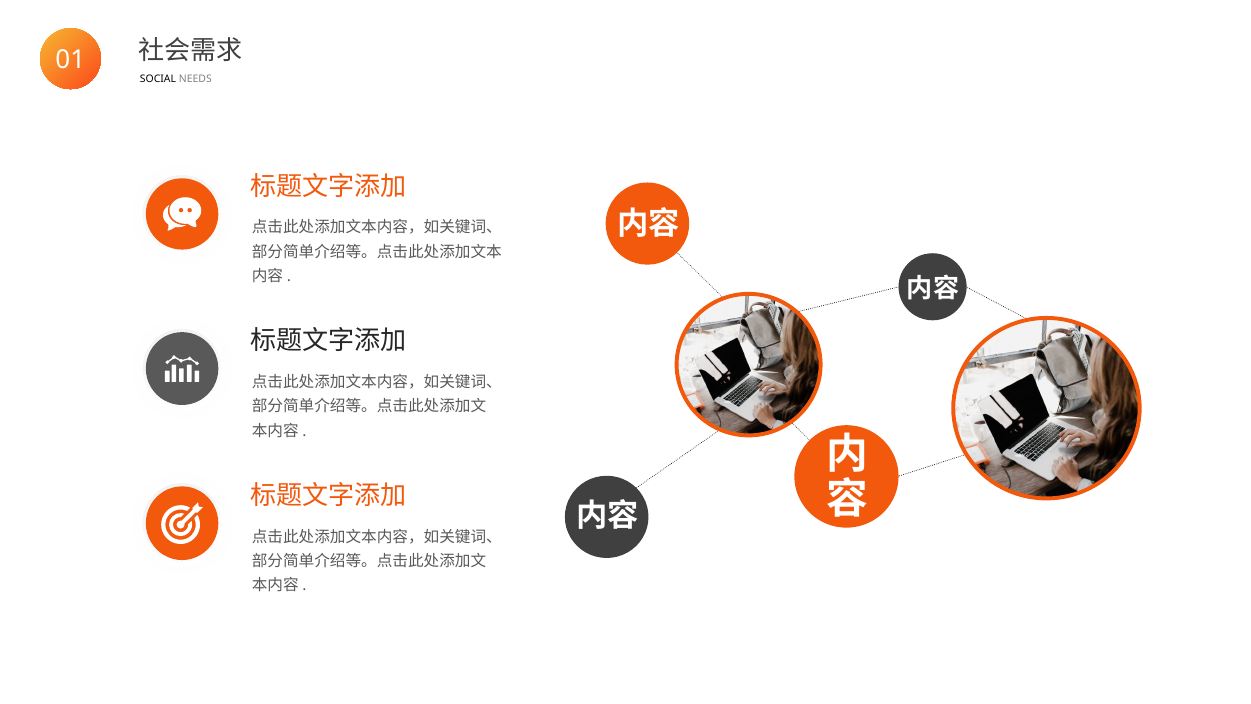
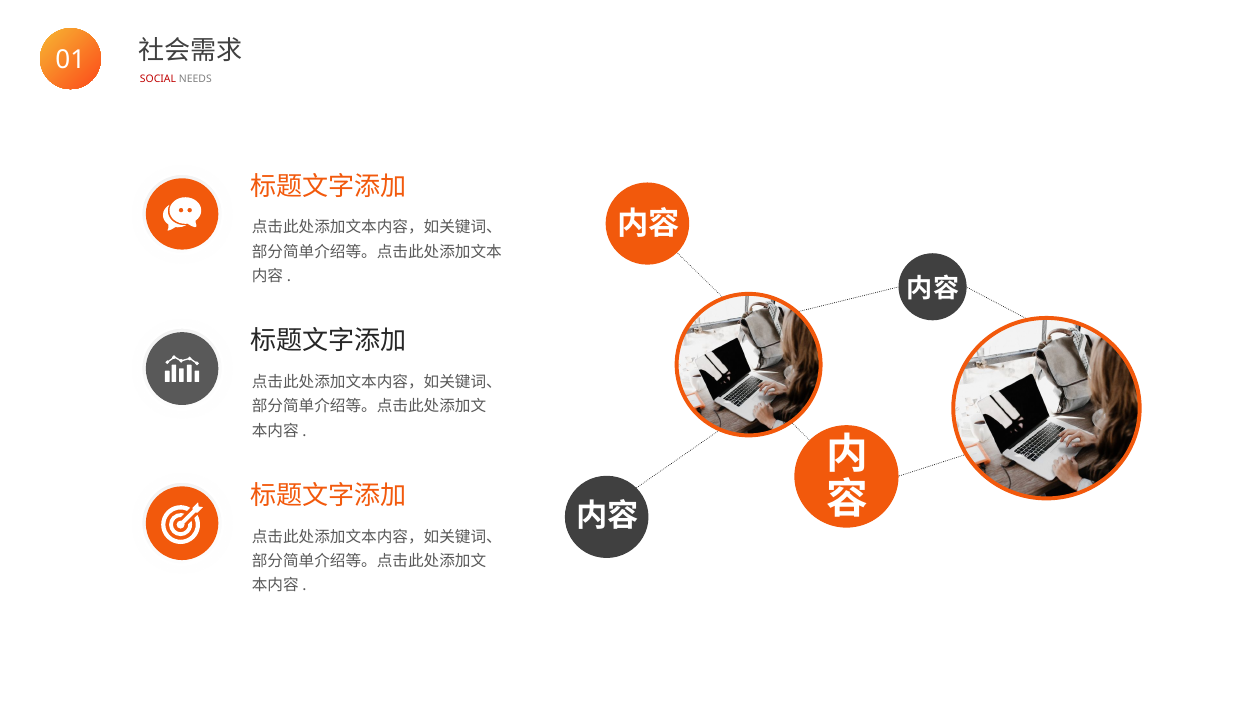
SOCIAL colour: black -> red
